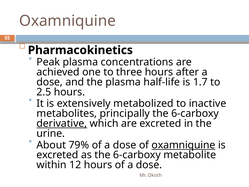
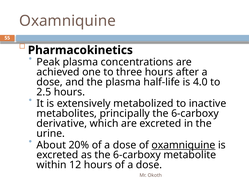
1.7: 1.7 -> 4.0
derivative underline: present -> none
79%: 79% -> 20%
